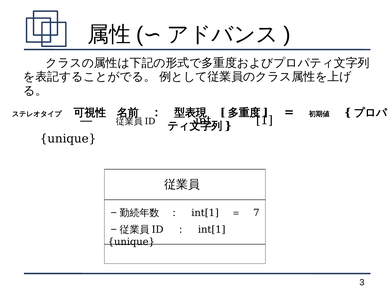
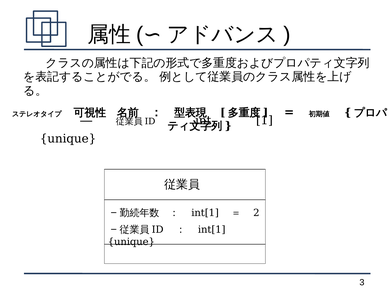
7: 7 -> 2
